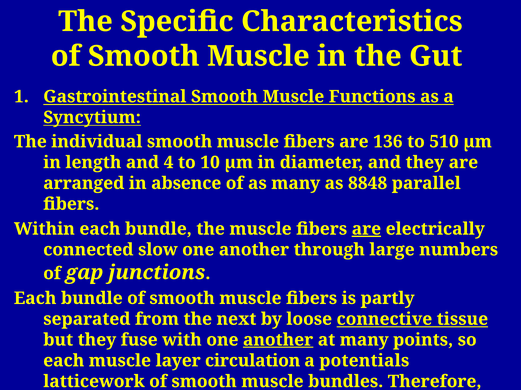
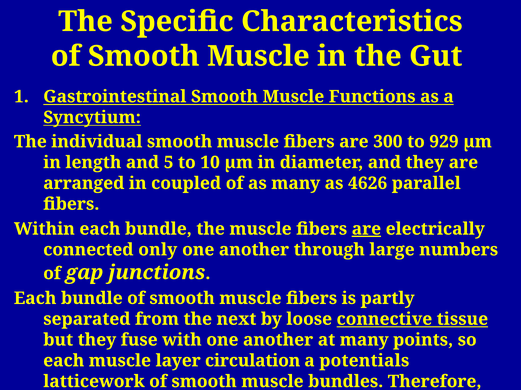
136: 136 -> 300
510: 510 -> 929
4: 4 -> 5
absence: absence -> coupled
8848: 8848 -> 4626
slow: slow -> only
another at (278, 340) underline: present -> none
